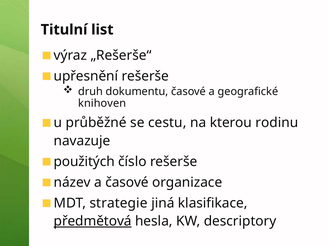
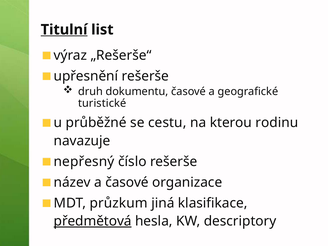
Titulní underline: none -> present
knihoven: knihoven -> turistické
použitých: použitých -> nepřesný
strategie: strategie -> průzkum
